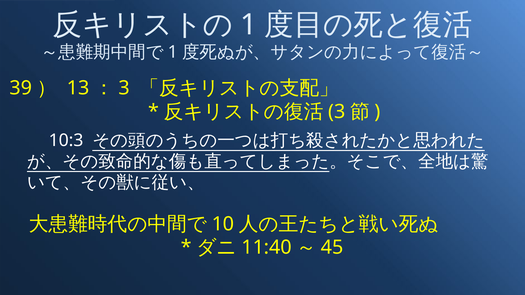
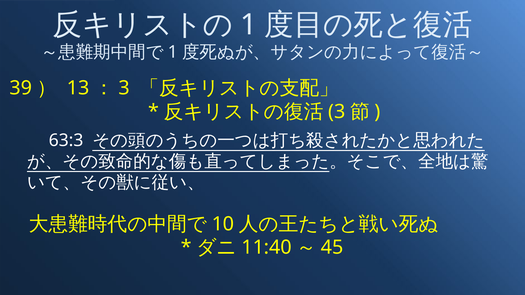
10:3: 10:3 -> 63:3
